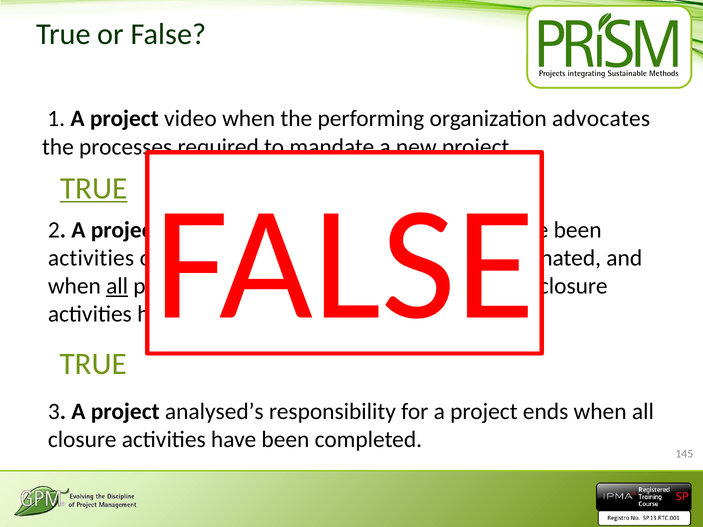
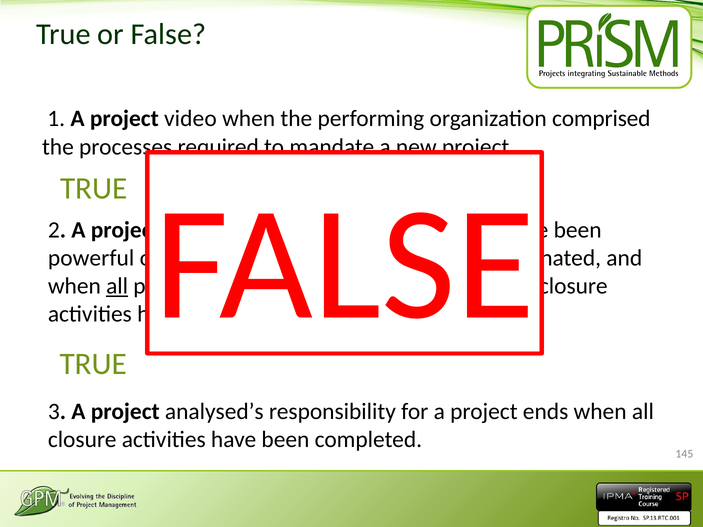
advocates: advocates -> comprised
TRUE at (94, 188) underline: present -> none
activities at (91, 258): activities -> powerful
